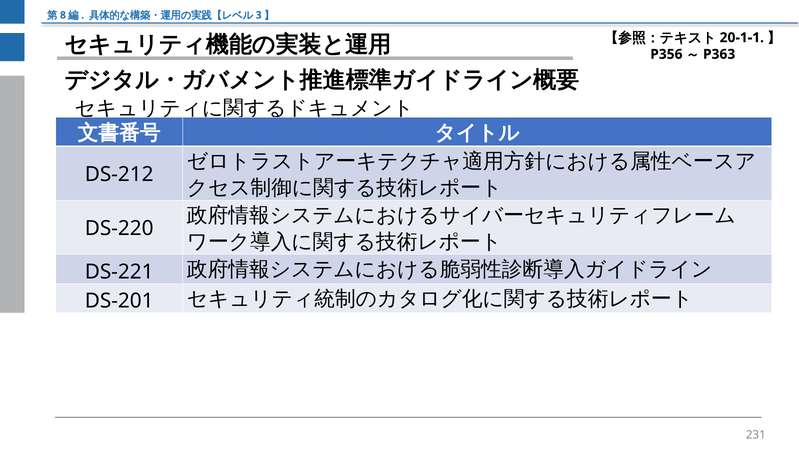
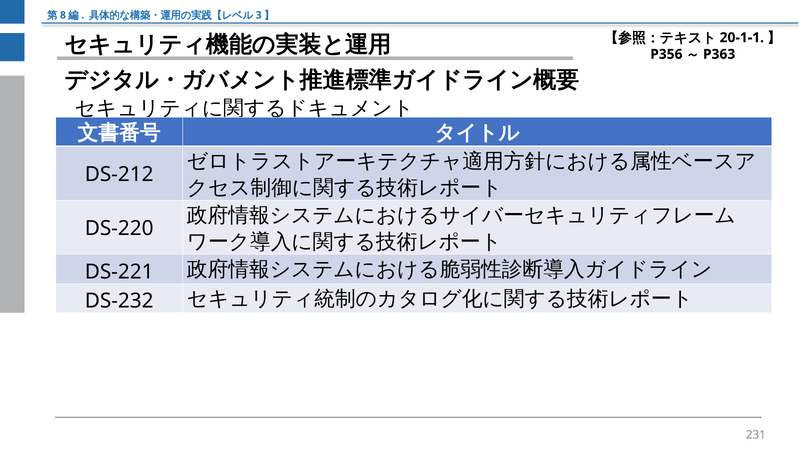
DS-201: DS-201 -> DS-232
